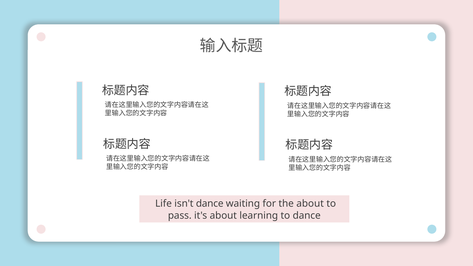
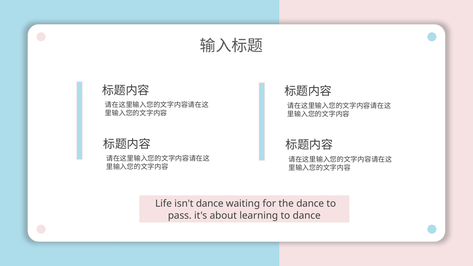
the about: about -> dance
